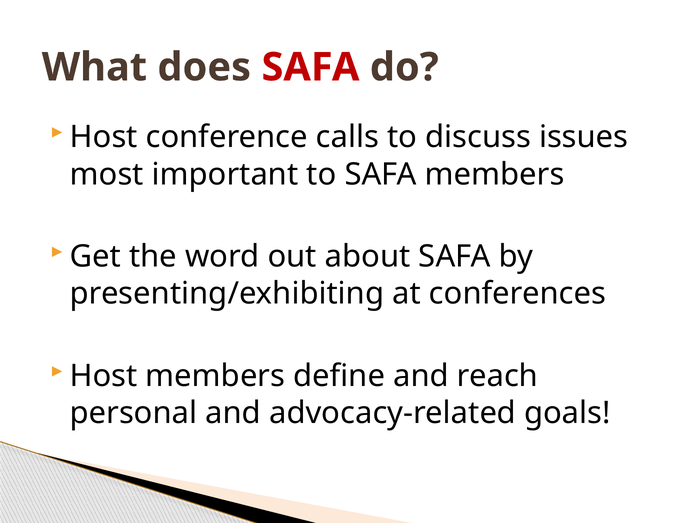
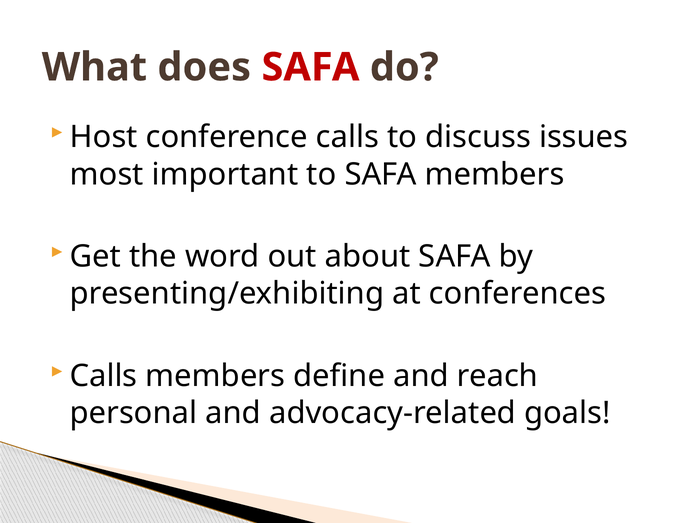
Host at (104, 376): Host -> Calls
